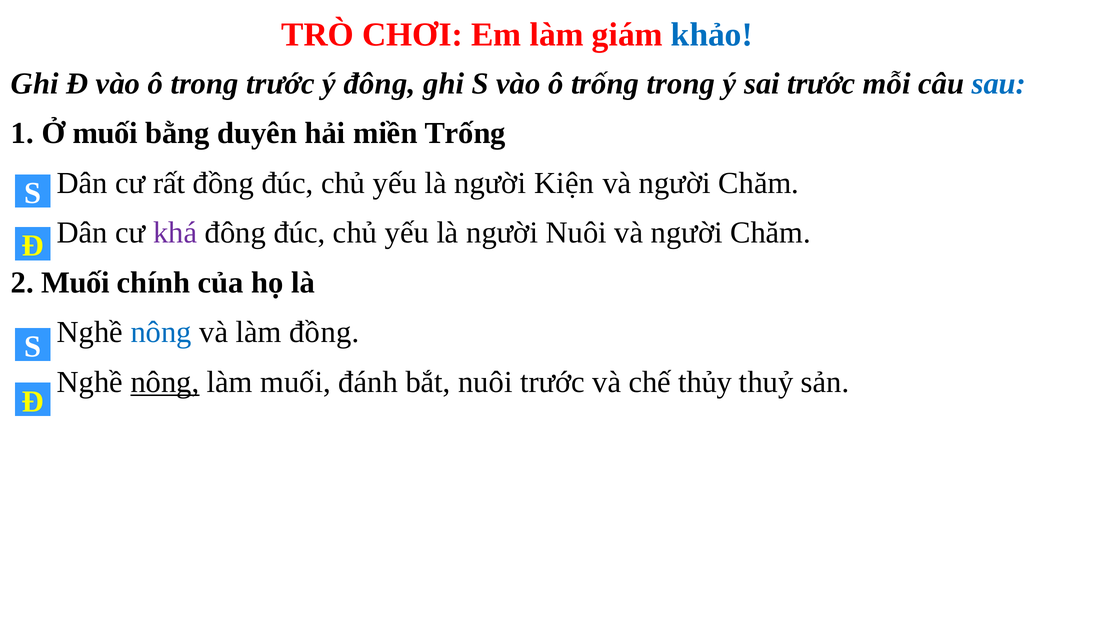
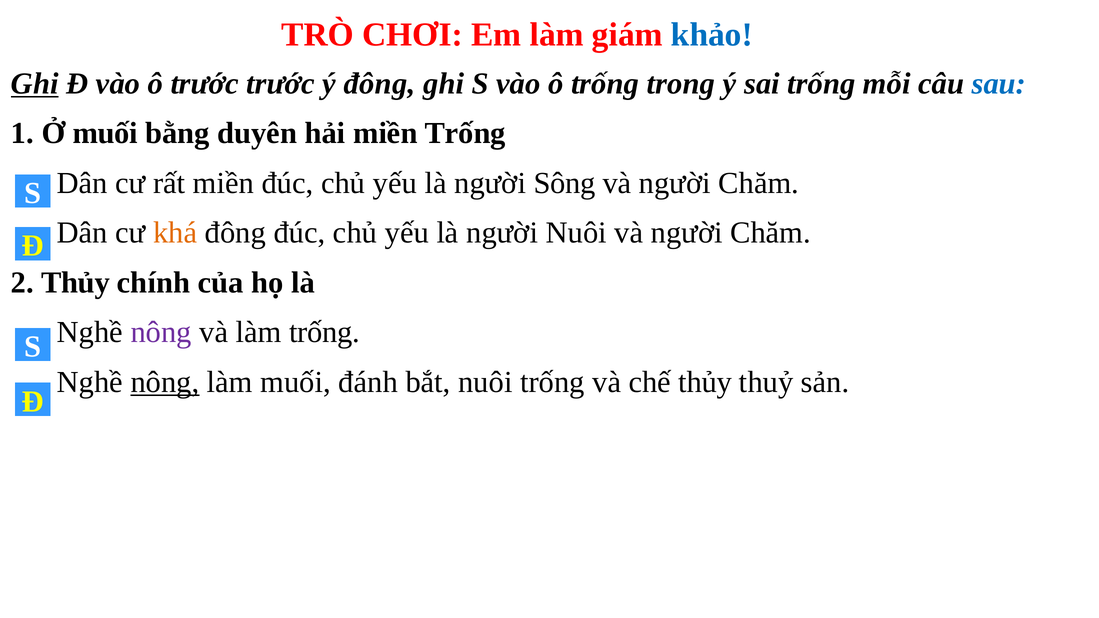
Ghi at (35, 84) underline: none -> present
ô trong: trong -> trước
sai trước: trước -> trống
rất đồng: đồng -> miền
Kiện: Kiện -> Sông
khá colour: purple -> orange
2 Muối: Muối -> Thủy
nông at (161, 332) colour: blue -> purple
làm đồng: đồng -> trống
nuôi trước: trước -> trống
